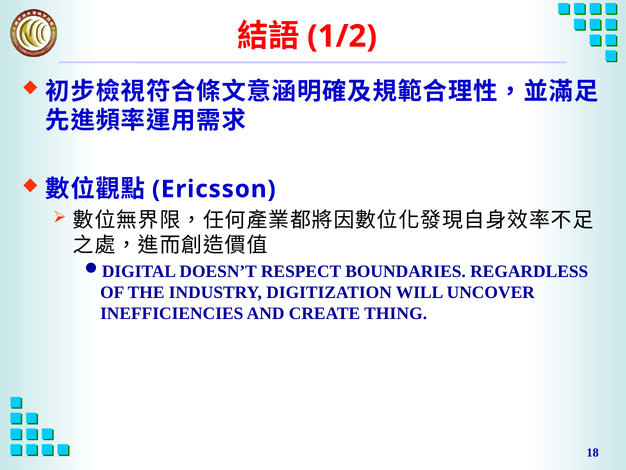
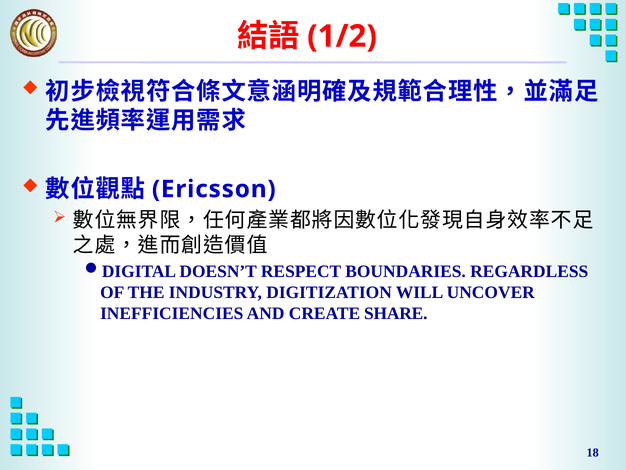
THING: THING -> SHARE
